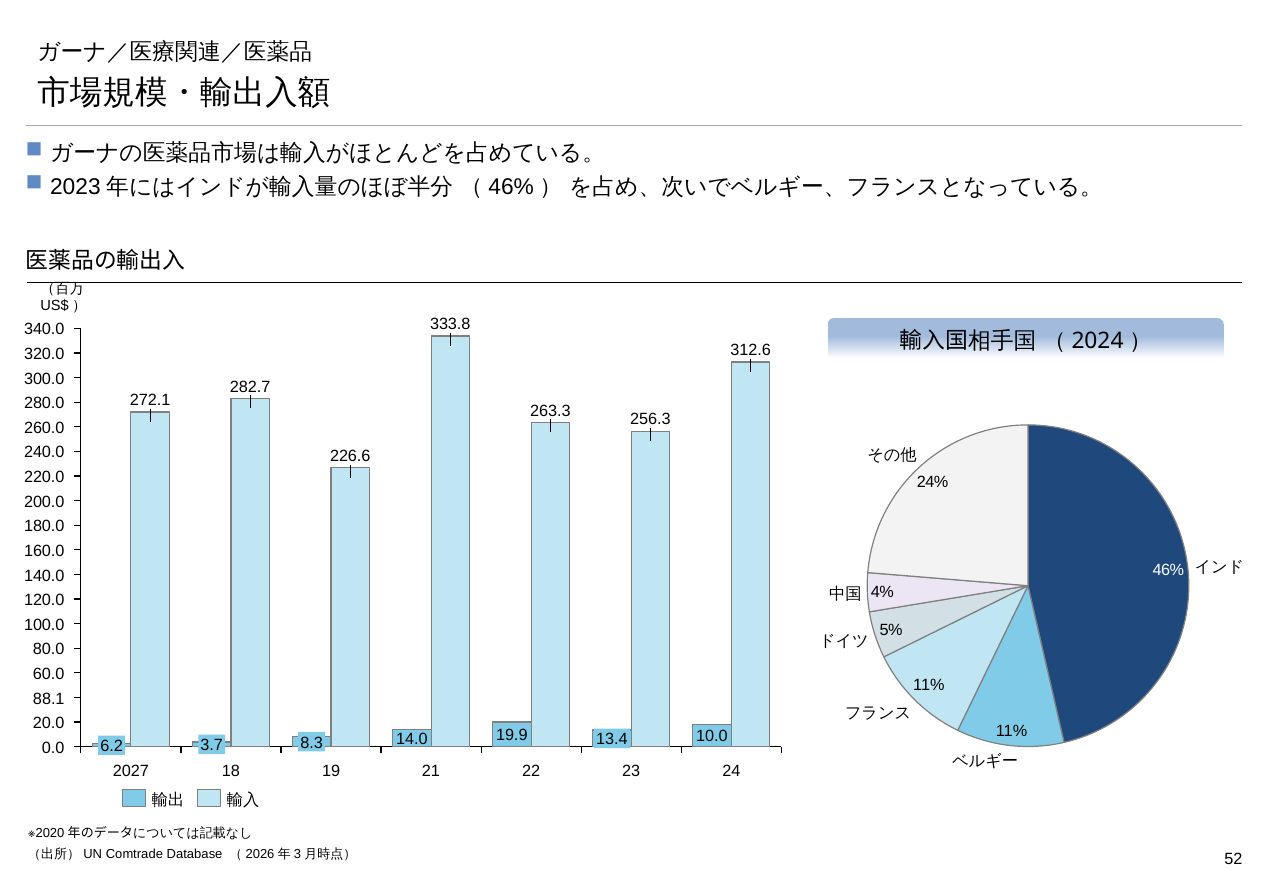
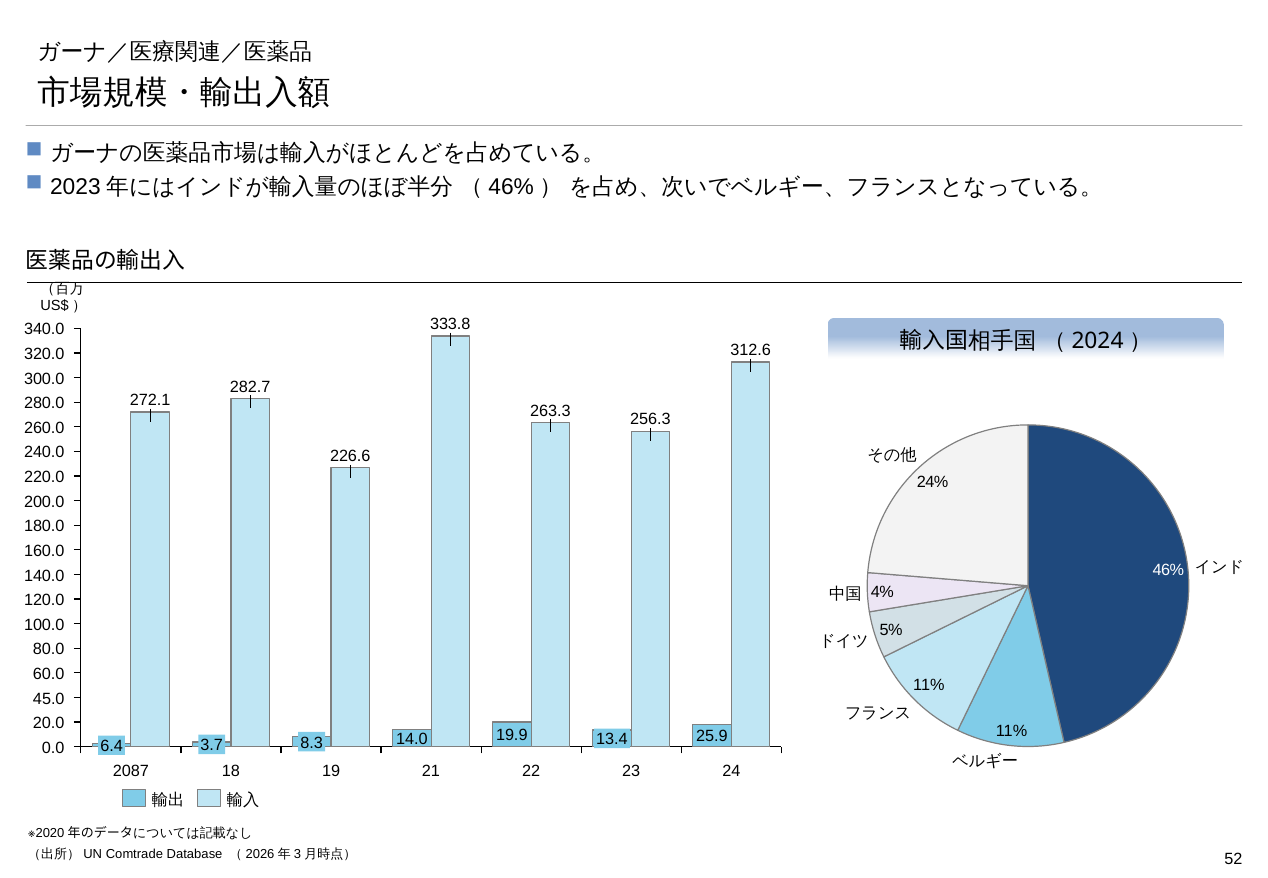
88.1: 88.1 -> 45.0
10.0: 10.0 -> 25.9
6.2: 6.2 -> 6.4
2027: 2027 -> 2087
